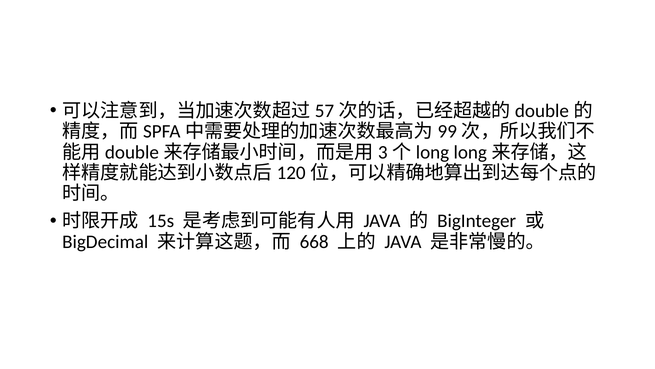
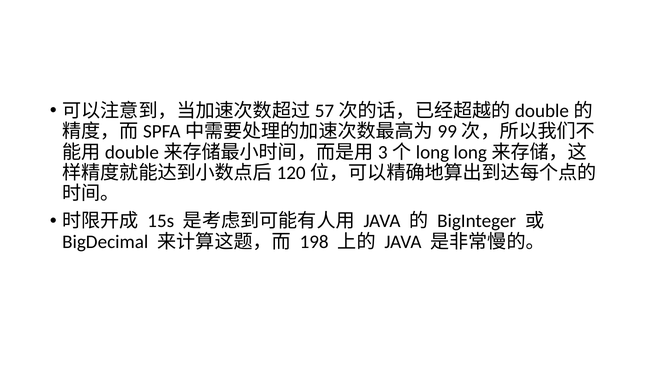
668: 668 -> 198
